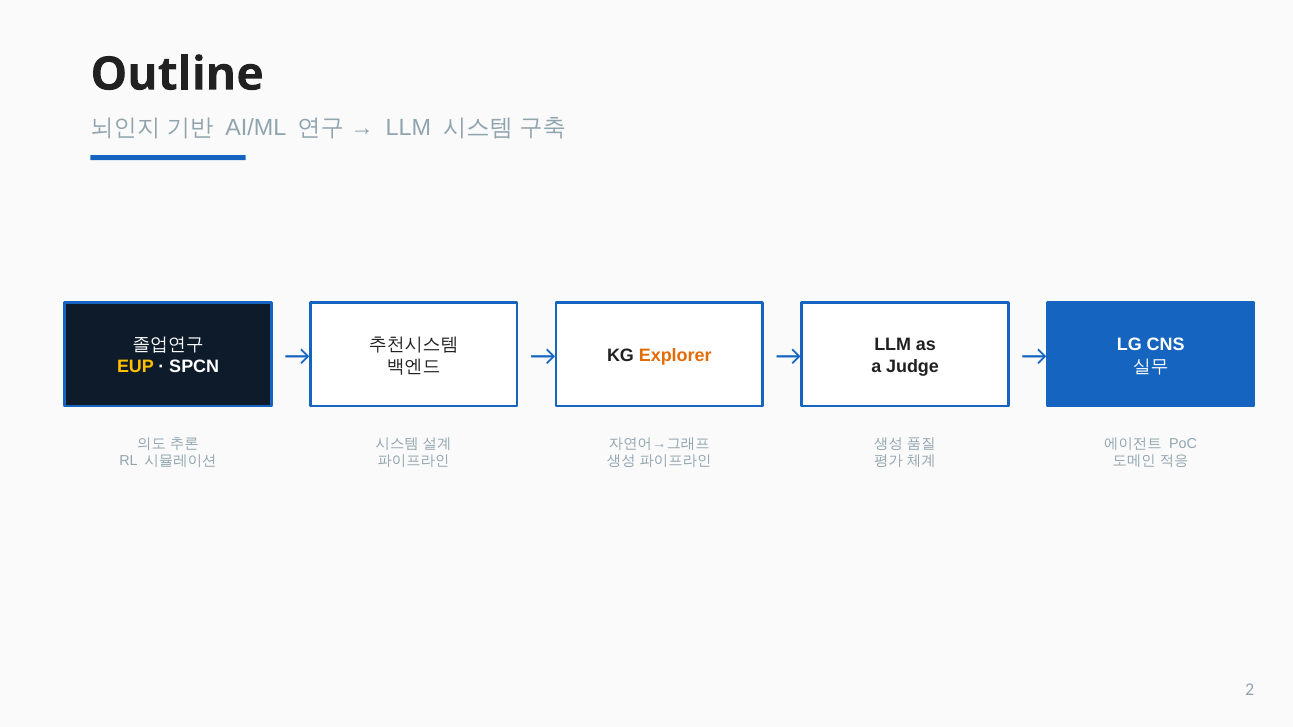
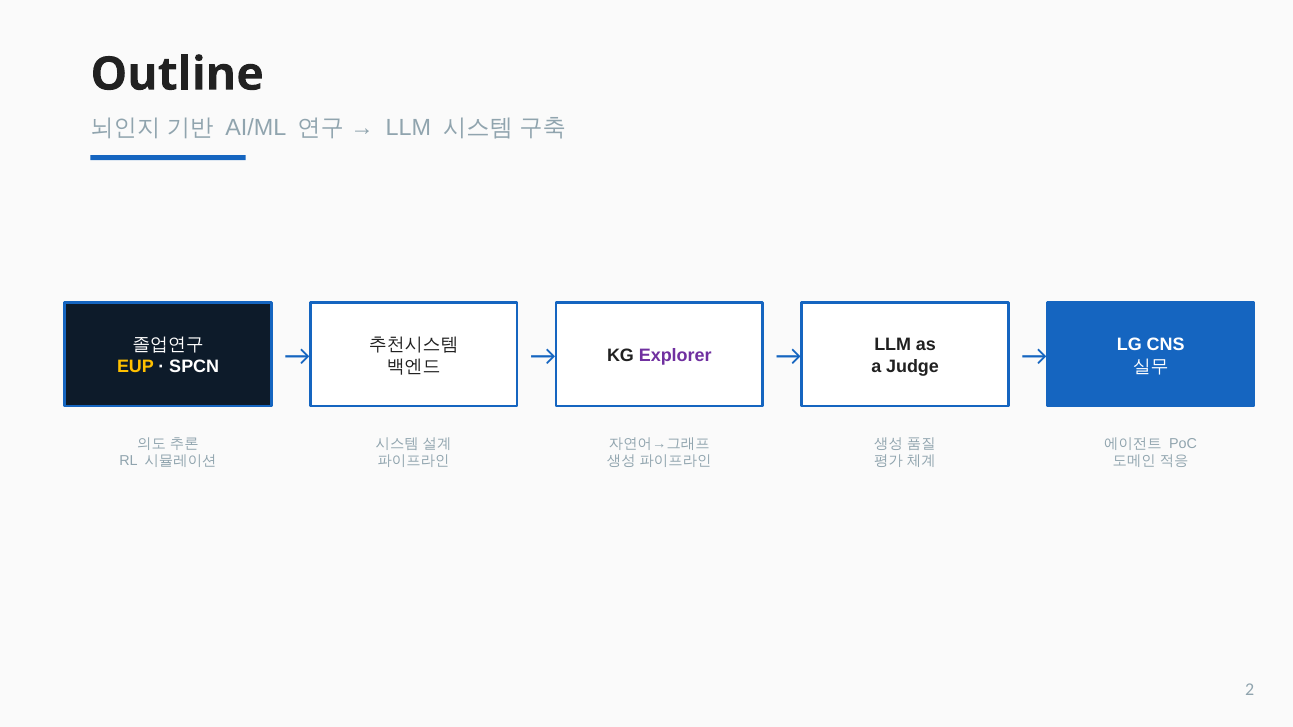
Explorer colour: orange -> purple
